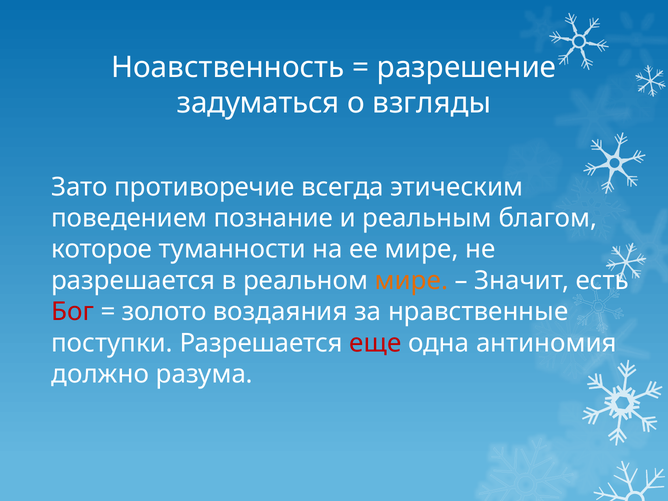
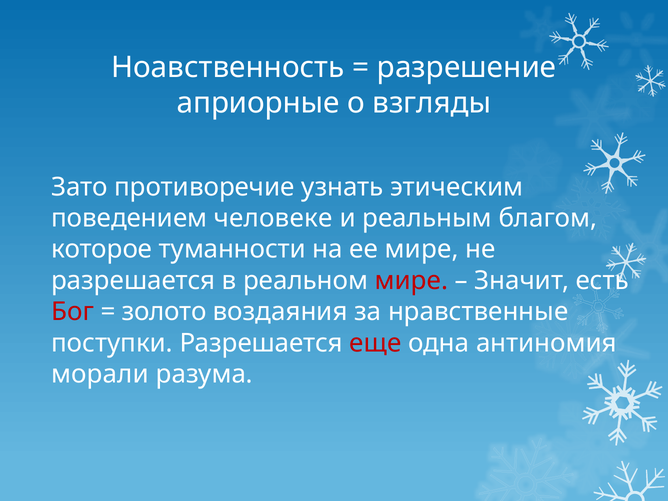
задуматься: задуматься -> априорные
всегда: всегда -> узнать
познание: познание -> человеке
мире at (411, 281) colour: orange -> red
должно: должно -> морали
